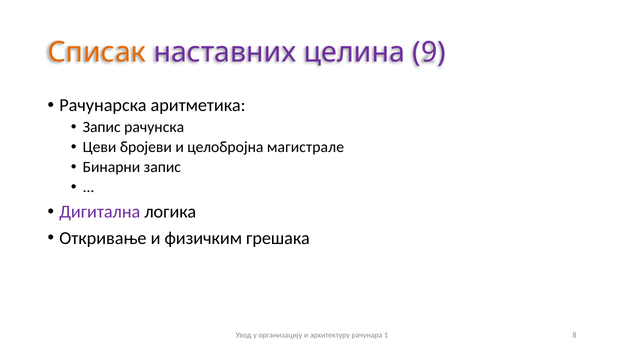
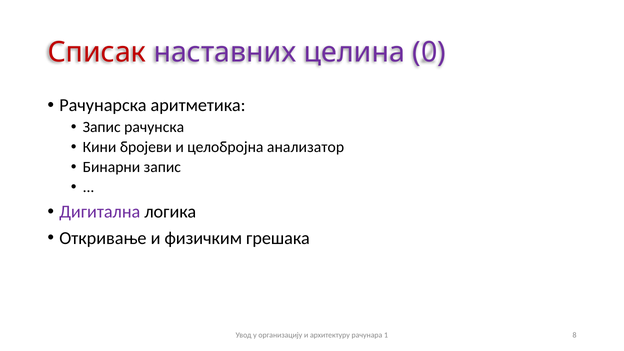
Списак colour: orange -> red
9: 9 -> 0
Цеви: Цеви -> Кини
магистрале: магистрале -> анализатор
